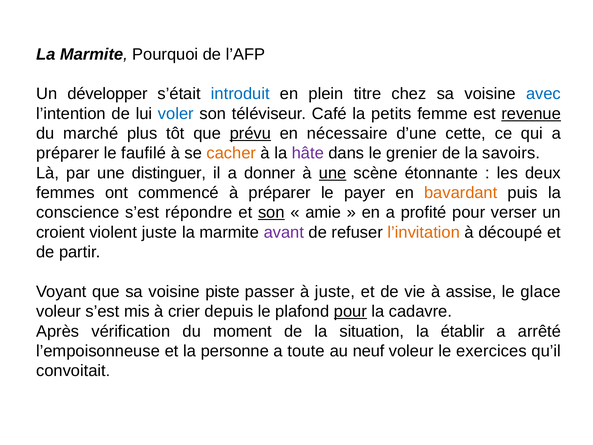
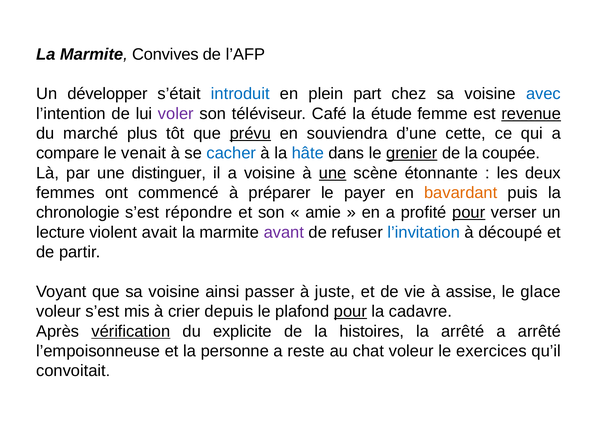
Pourquoi: Pourquoi -> Convives
titre: titre -> part
voler colour: blue -> purple
petits: petits -> étude
nécessaire: nécessaire -> souviendra
préparer at (68, 153): préparer -> compare
faufilé: faufilé -> venait
cacher colour: orange -> blue
hâte colour: purple -> blue
grenier underline: none -> present
savoirs: savoirs -> coupée
a donner: donner -> voisine
conscience: conscience -> chronologie
son at (271, 212) underline: present -> none
pour at (469, 212) underline: none -> present
croient: croient -> lecture
violent juste: juste -> avait
l’invitation colour: orange -> blue
piste: piste -> ainsi
vérification underline: none -> present
moment: moment -> explicite
situation: situation -> histoires
la établir: établir -> arrêté
toute: toute -> reste
neuf: neuf -> chat
